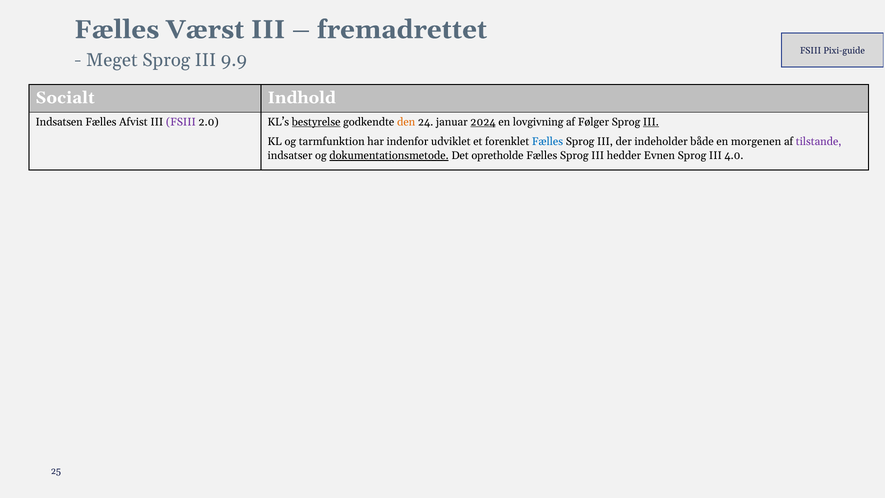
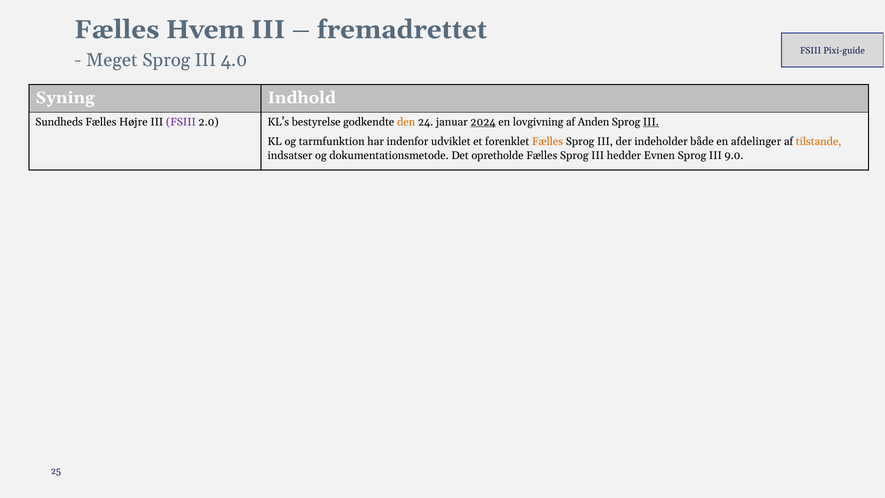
Værst: Værst -> Hvem
9.9: 9.9 -> 4.0
Socialt: Socialt -> Syning
Indsatsen: Indsatsen -> Sundheds
Afvist: Afvist -> Højre
bestyrelse underline: present -> none
Følger: Følger -> Anden
Fælles at (547, 142) colour: blue -> orange
morgenen: morgenen -> afdelinger
tilstande colour: purple -> orange
dokumentationsmetode underline: present -> none
4.0: 4.0 -> 9.0
